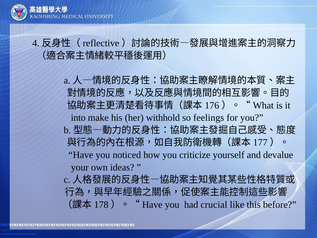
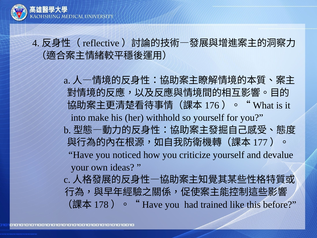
so feelings: feelings -> yourself
crucial: crucial -> trained
